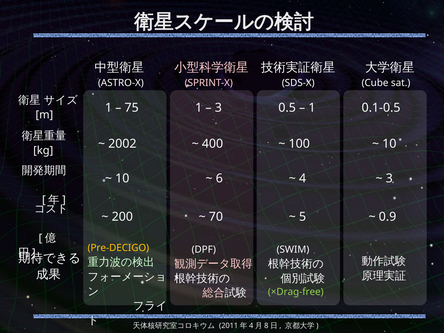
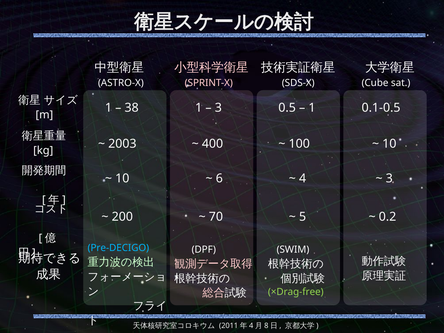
75: 75 -> 38
2002: 2002 -> 2003
0.9: 0.9 -> 0.2
Pre-DECIGO colour: yellow -> light blue
